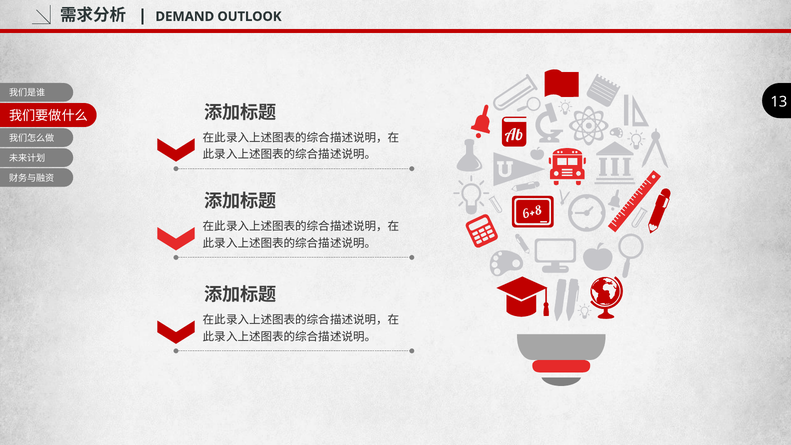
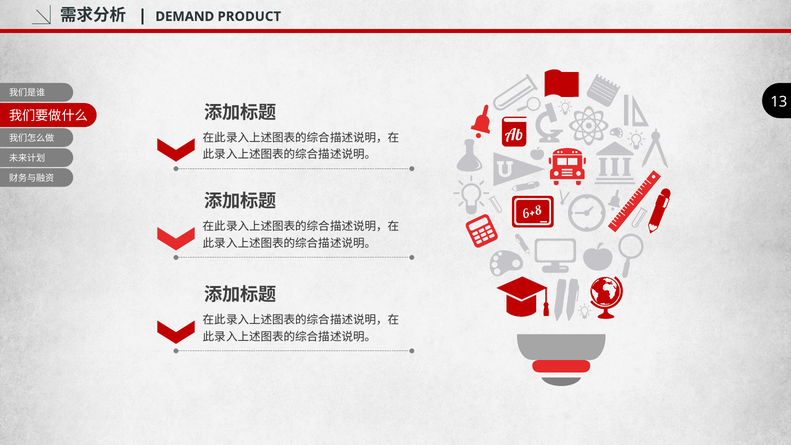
OUTLOOK: OUTLOOK -> PRODUCT
